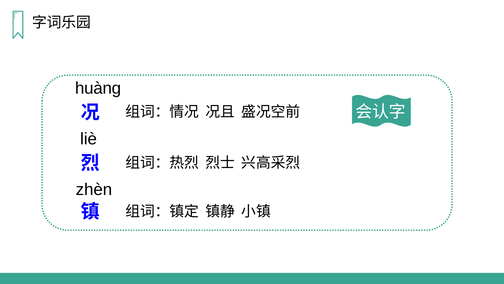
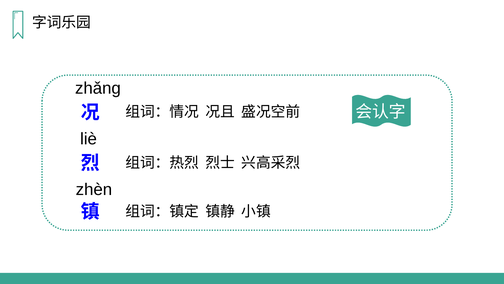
huàng: huàng -> zhǎnɡ
